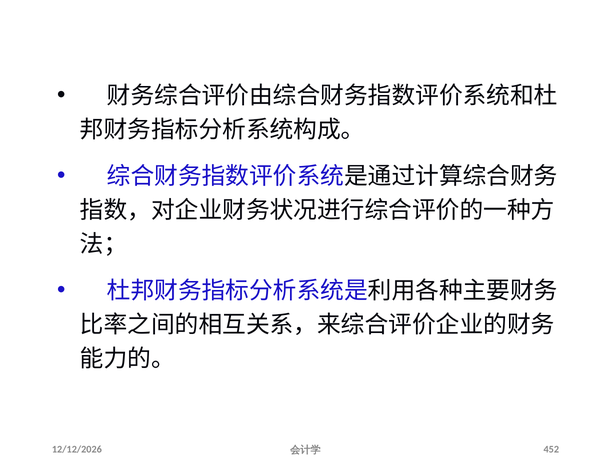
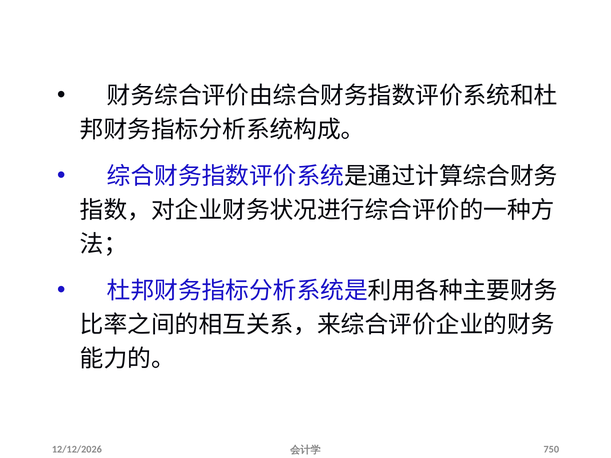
452: 452 -> 750
